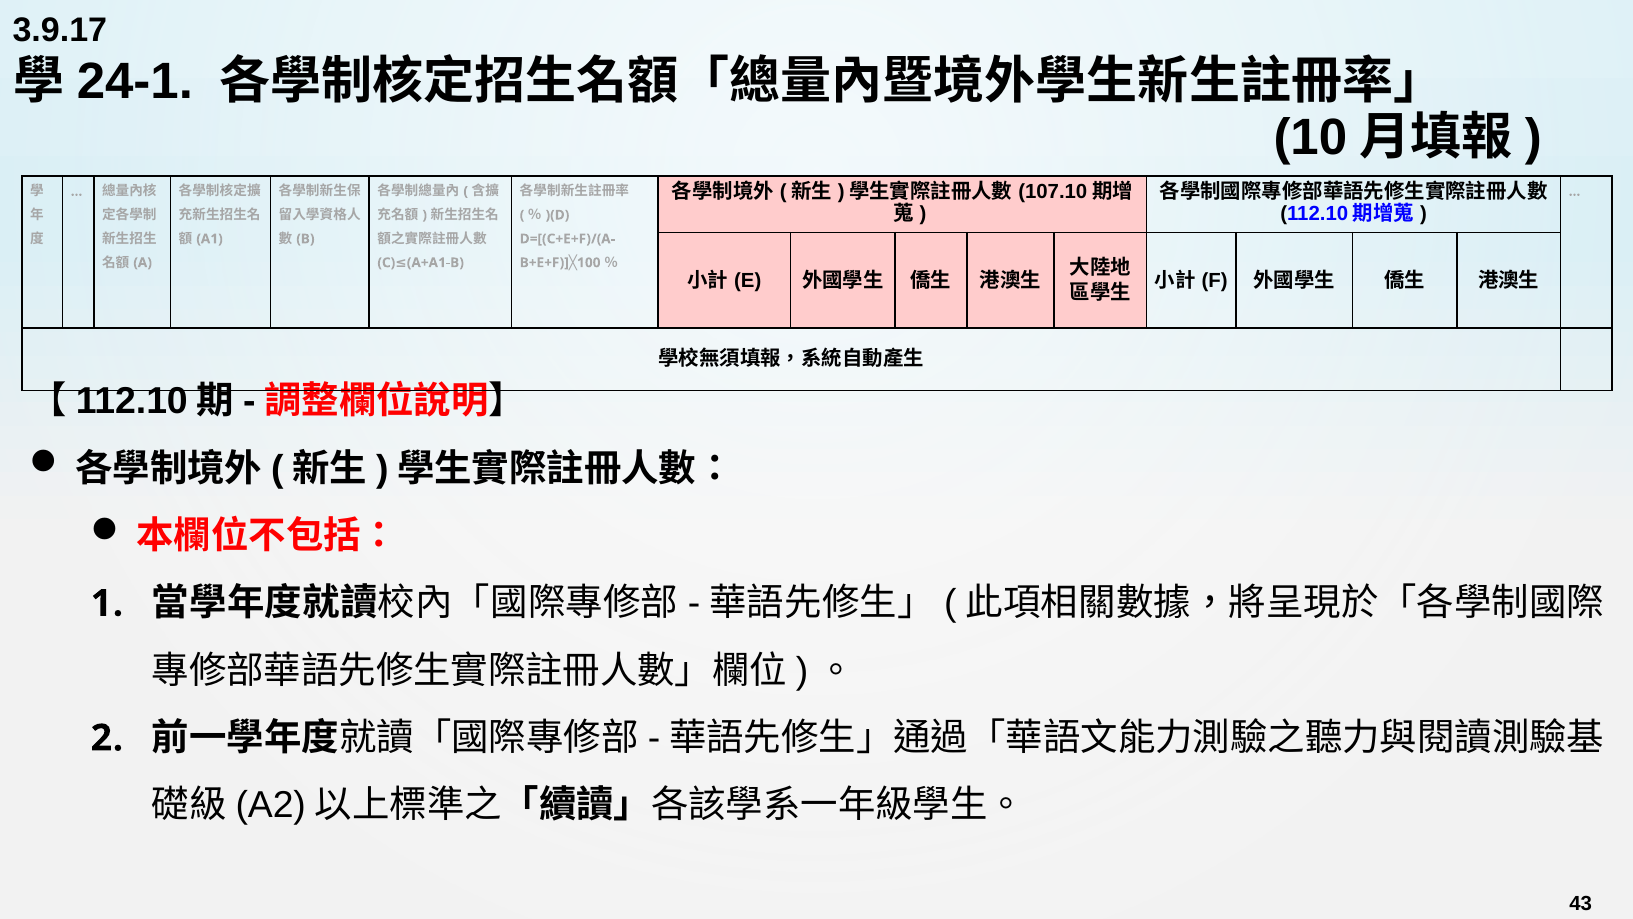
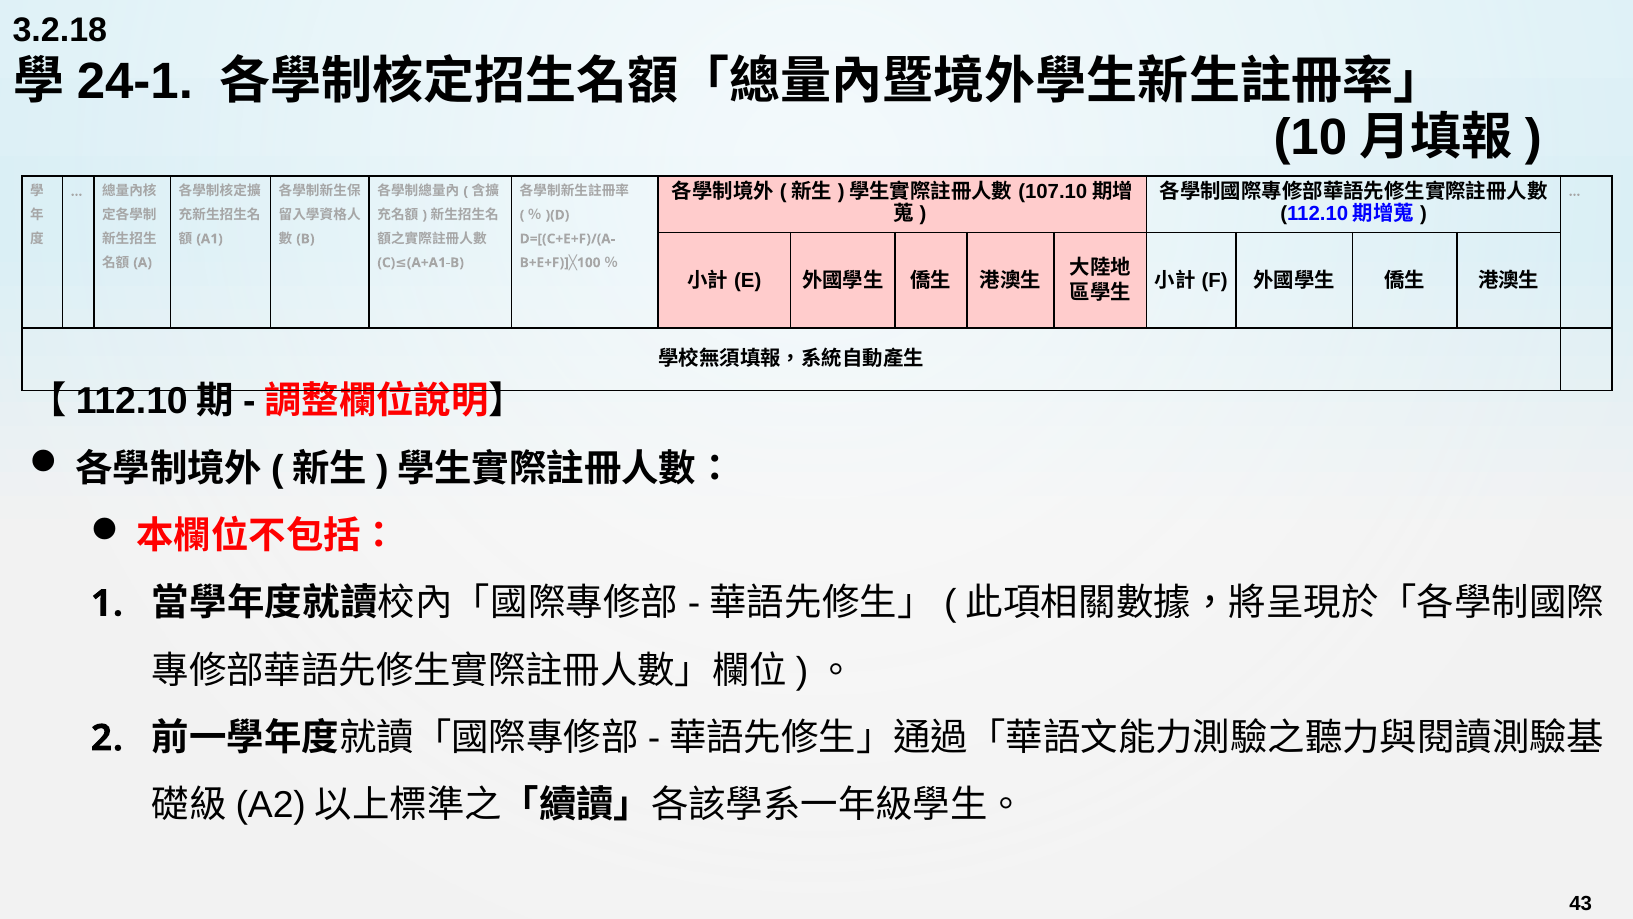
3.9.17: 3.9.17 -> 3.2.18
